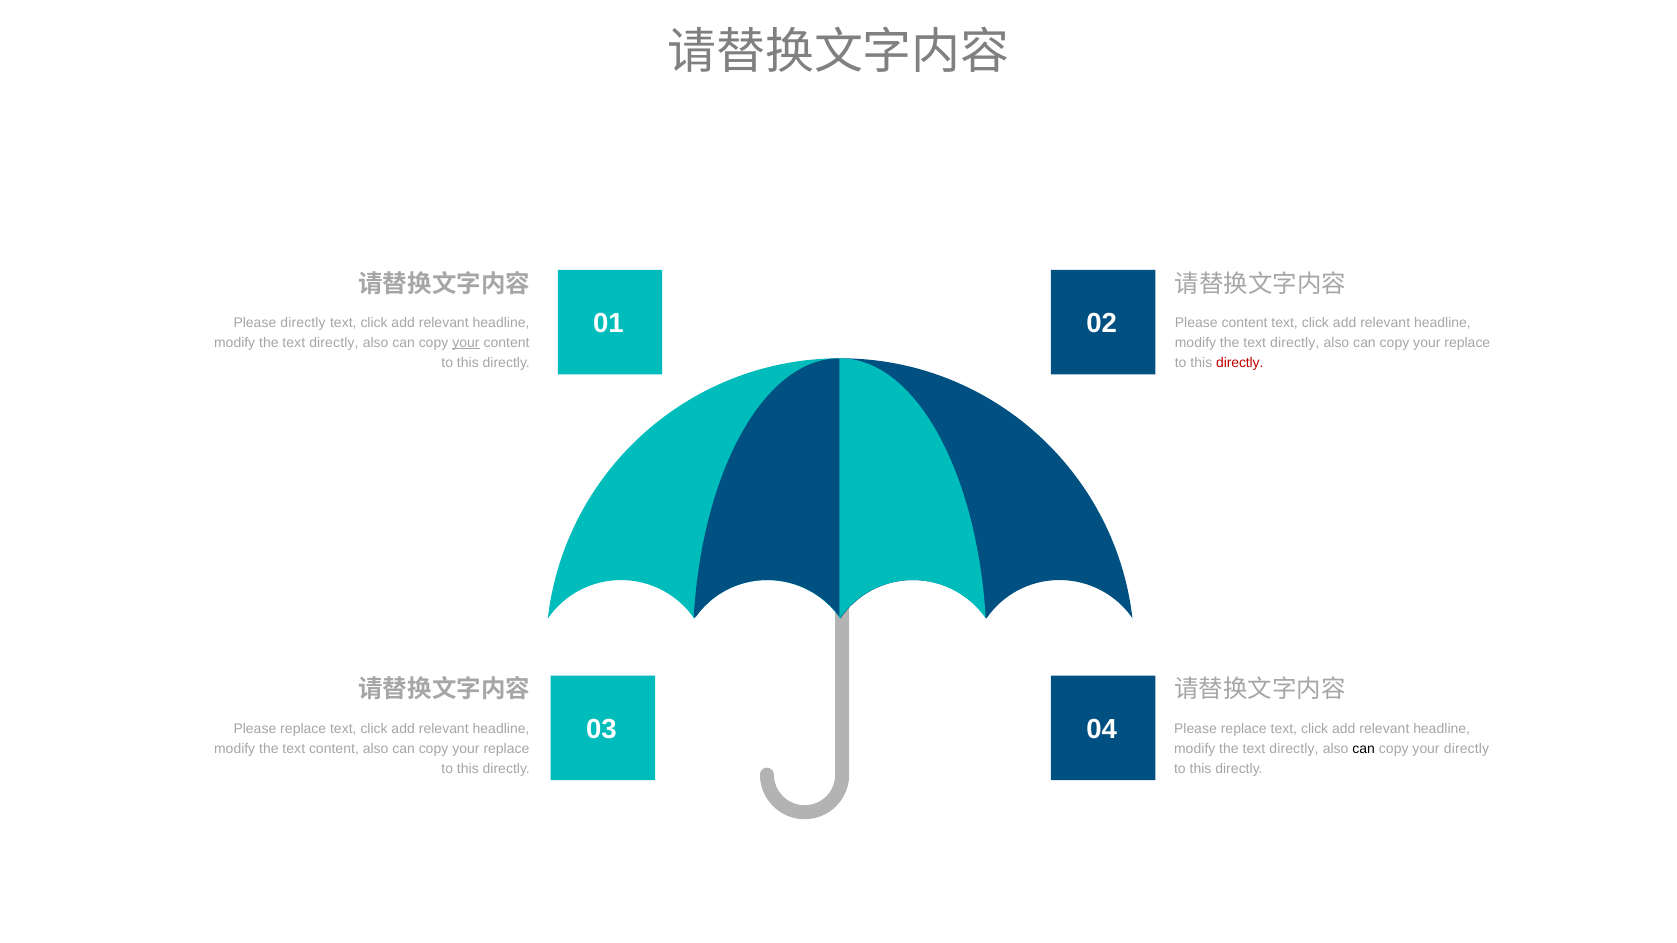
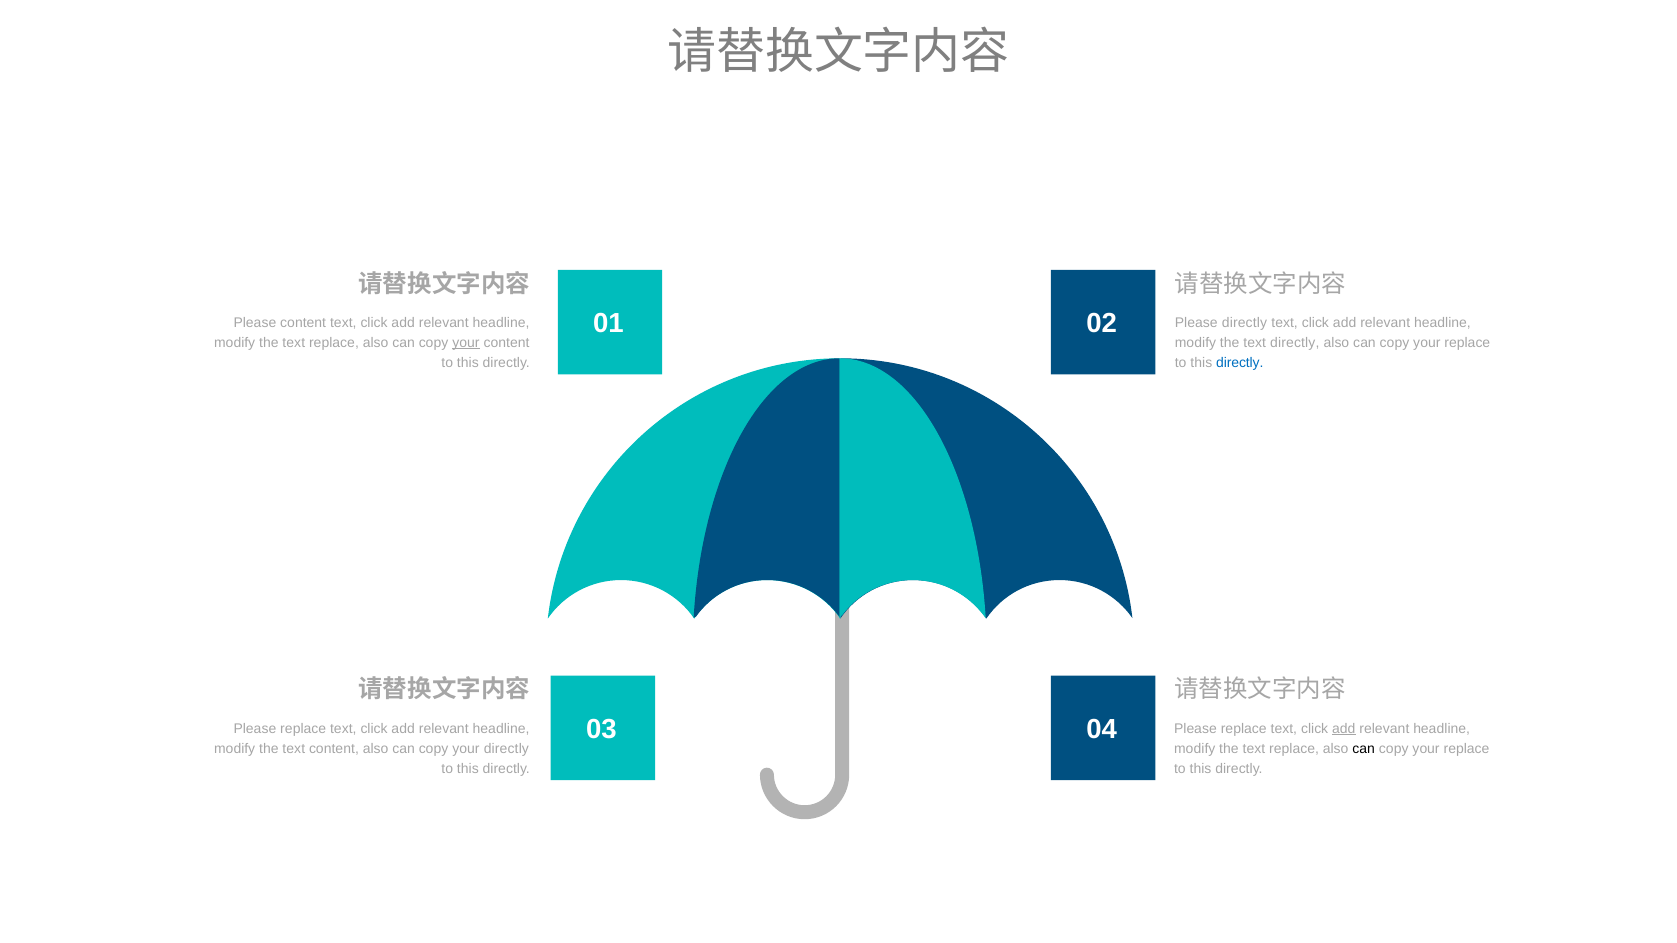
Please directly: directly -> content
Please content: content -> directly
directly at (334, 343): directly -> replace
directly at (1240, 363) colour: red -> blue
add at (1344, 729) underline: none -> present
replace at (506, 749): replace -> directly
directly at (1294, 749): directly -> replace
directly at (1466, 749): directly -> replace
